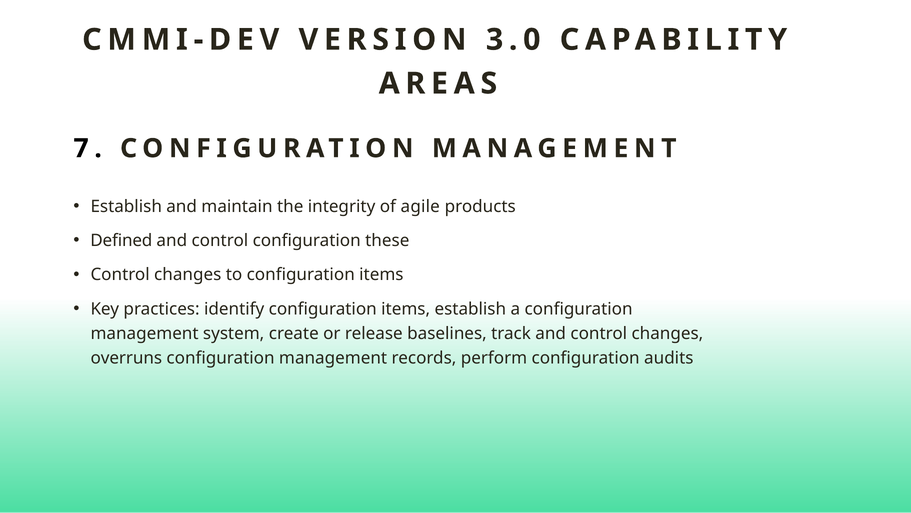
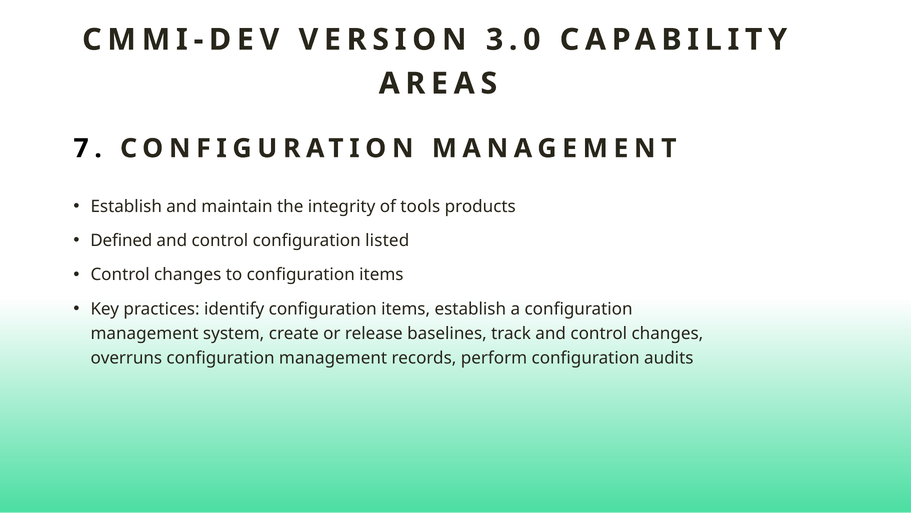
agile: agile -> tools
these: these -> listed
